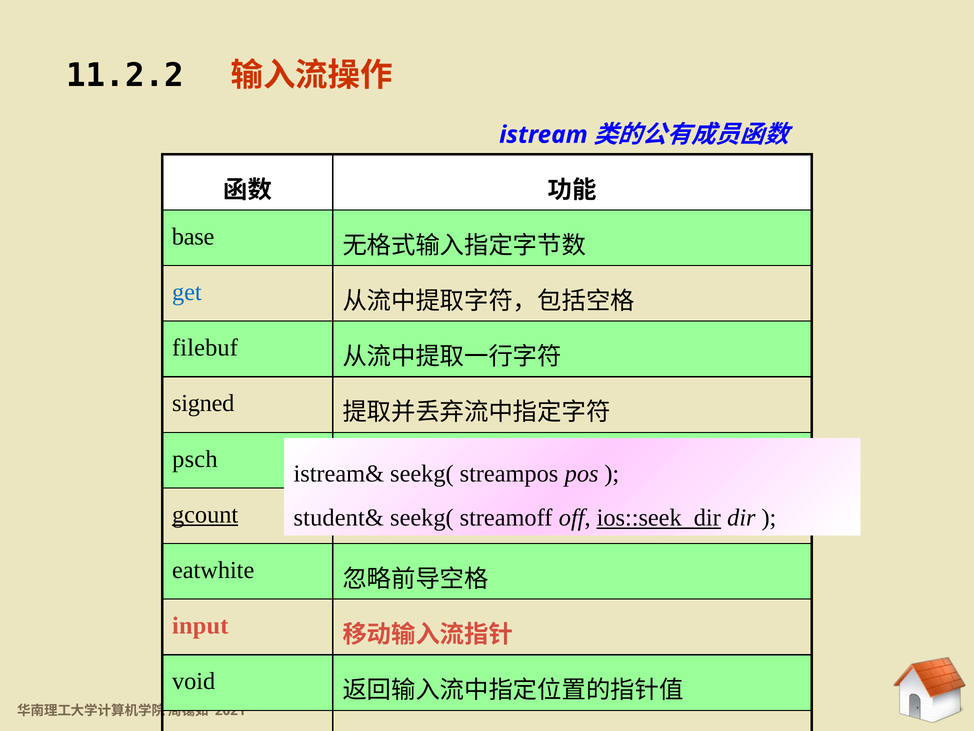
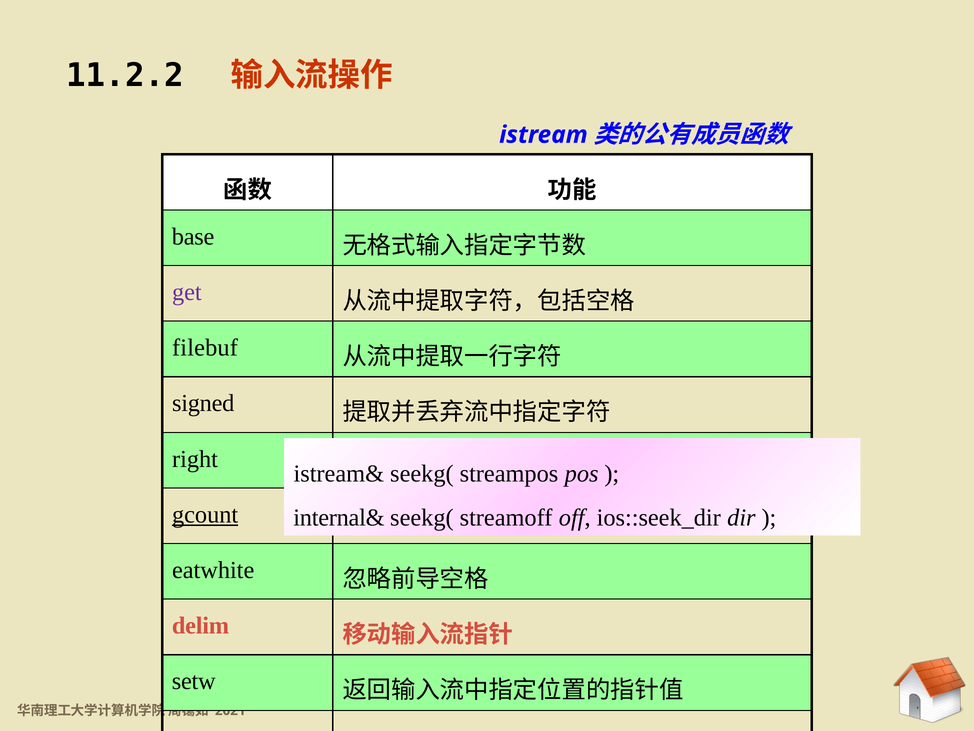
get colour: blue -> purple
psch: psch -> right
student&: student& -> internal&
ios::seek_dir underline: present -> none
input: input -> delim
void: void -> setw
